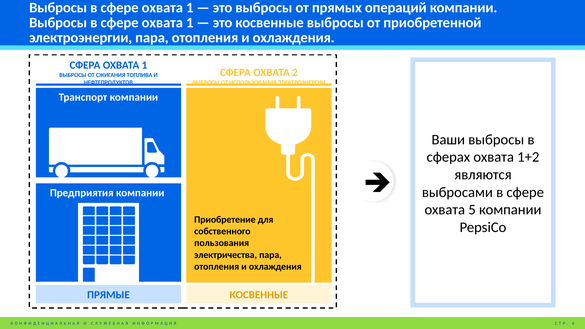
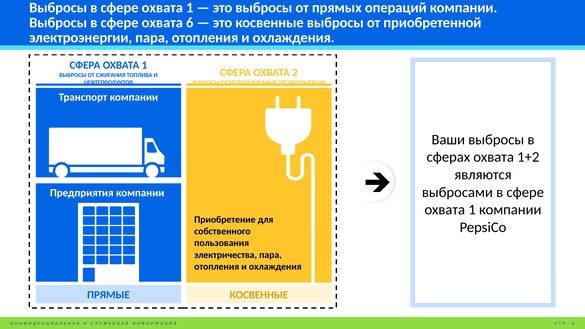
1 at (190, 23): 1 -> 6
5 at (472, 210): 5 -> 1
